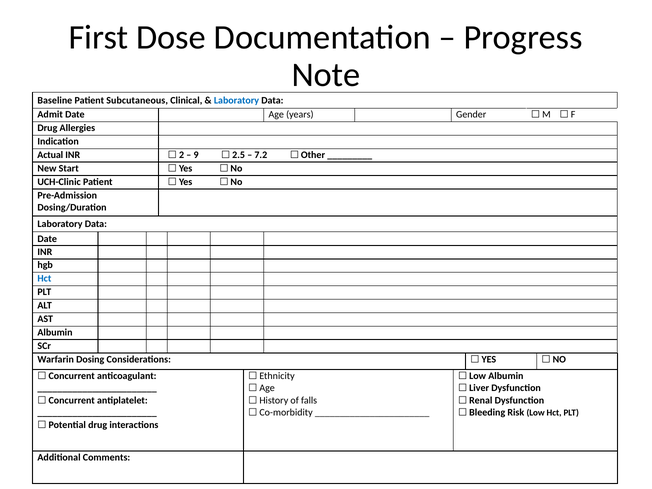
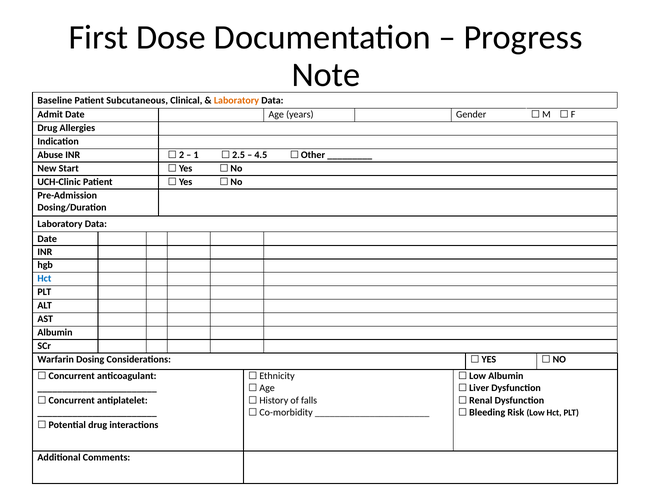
Laboratory at (236, 100) colour: blue -> orange
Actual: Actual -> Abuse
9: 9 -> 1
7.2: 7.2 -> 4.5
